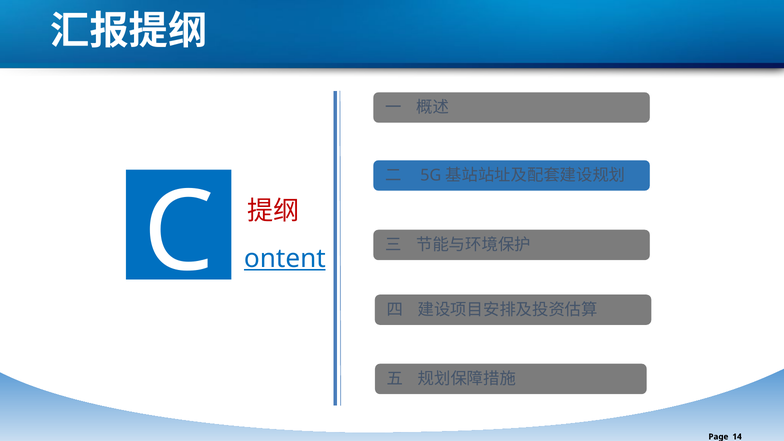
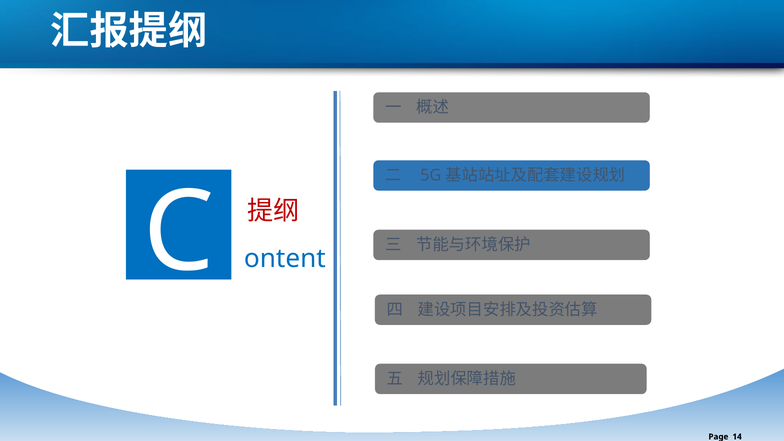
ontent underline: present -> none
